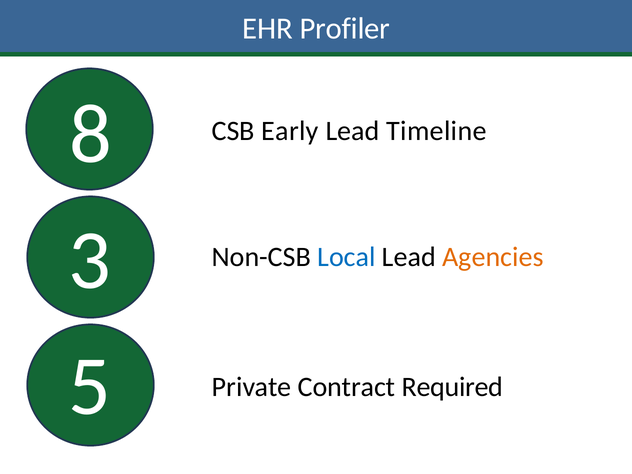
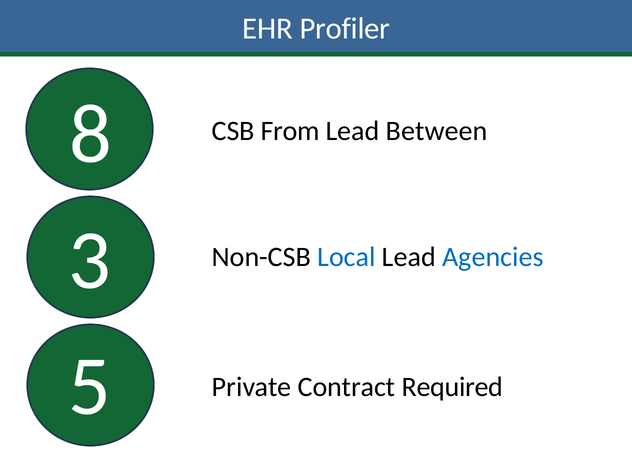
Early: Early -> From
Timeline: Timeline -> Between
Agencies colour: orange -> blue
